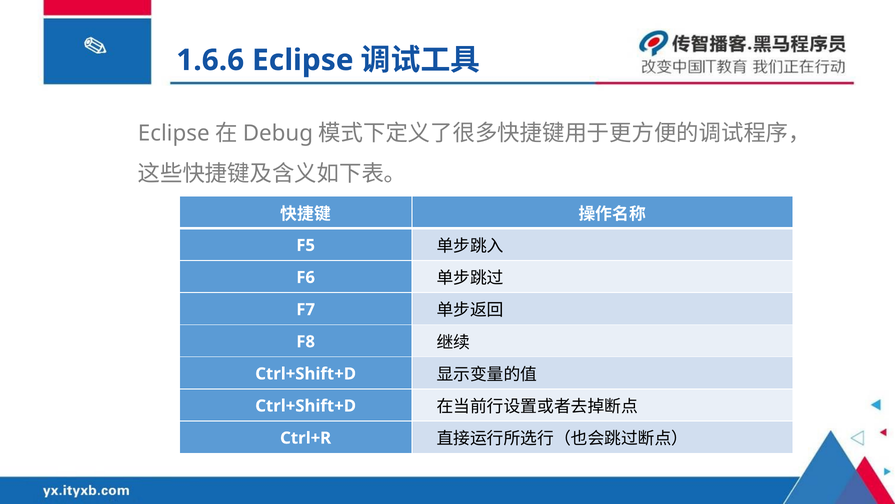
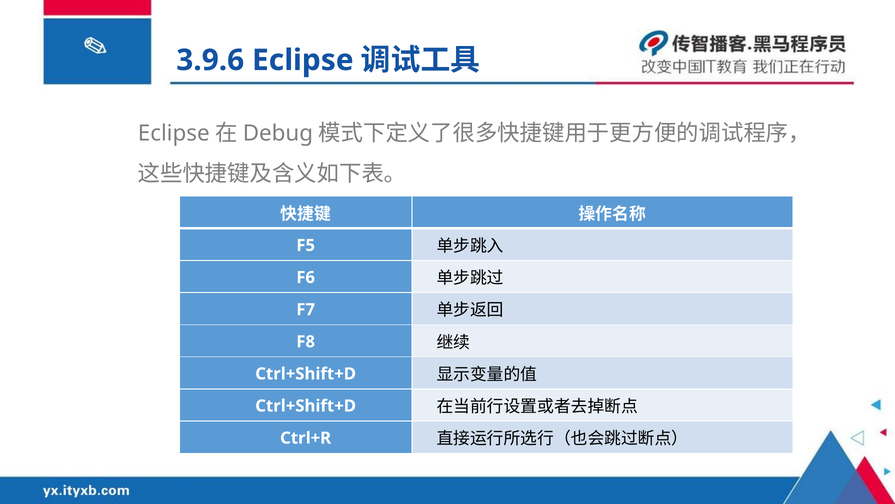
1.6.6: 1.6.6 -> 3.9.6
